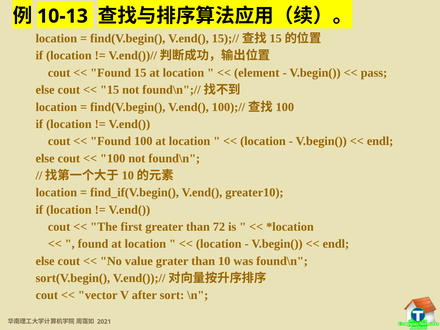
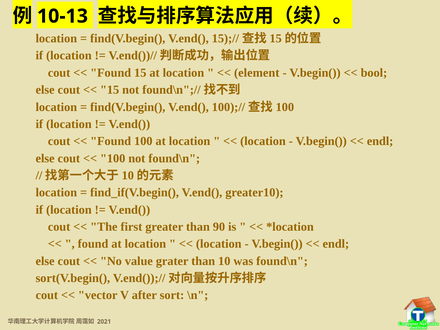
pass: pass -> bool
72: 72 -> 90
